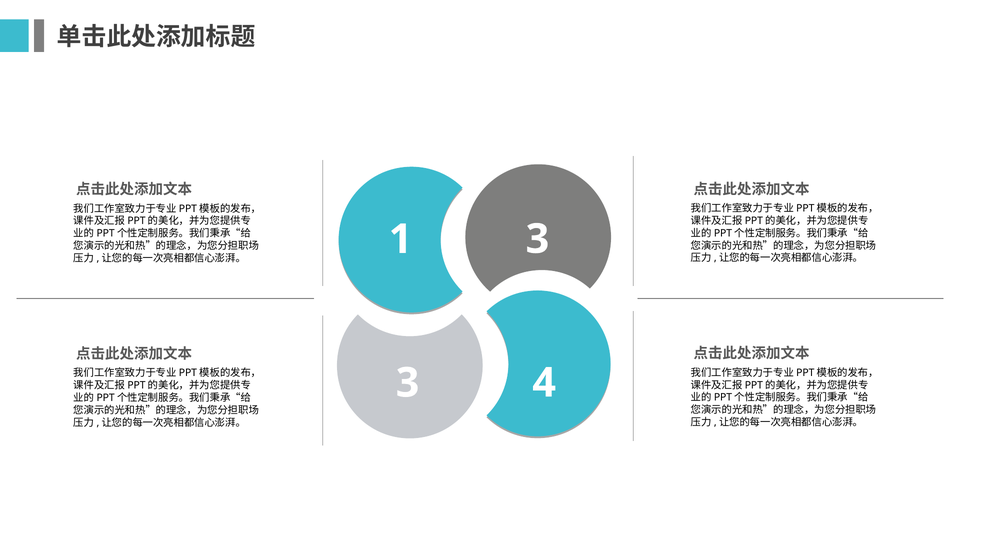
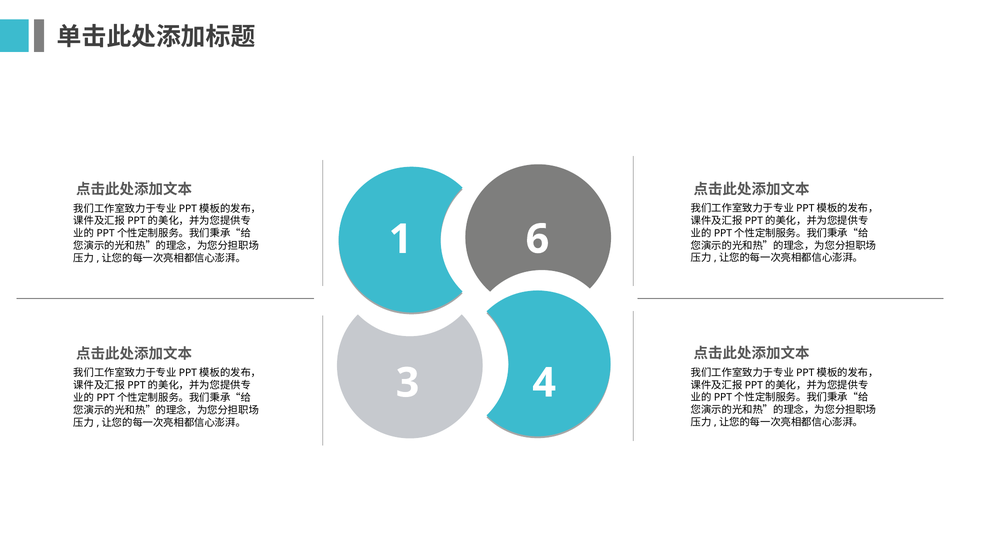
1 3: 3 -> 6
